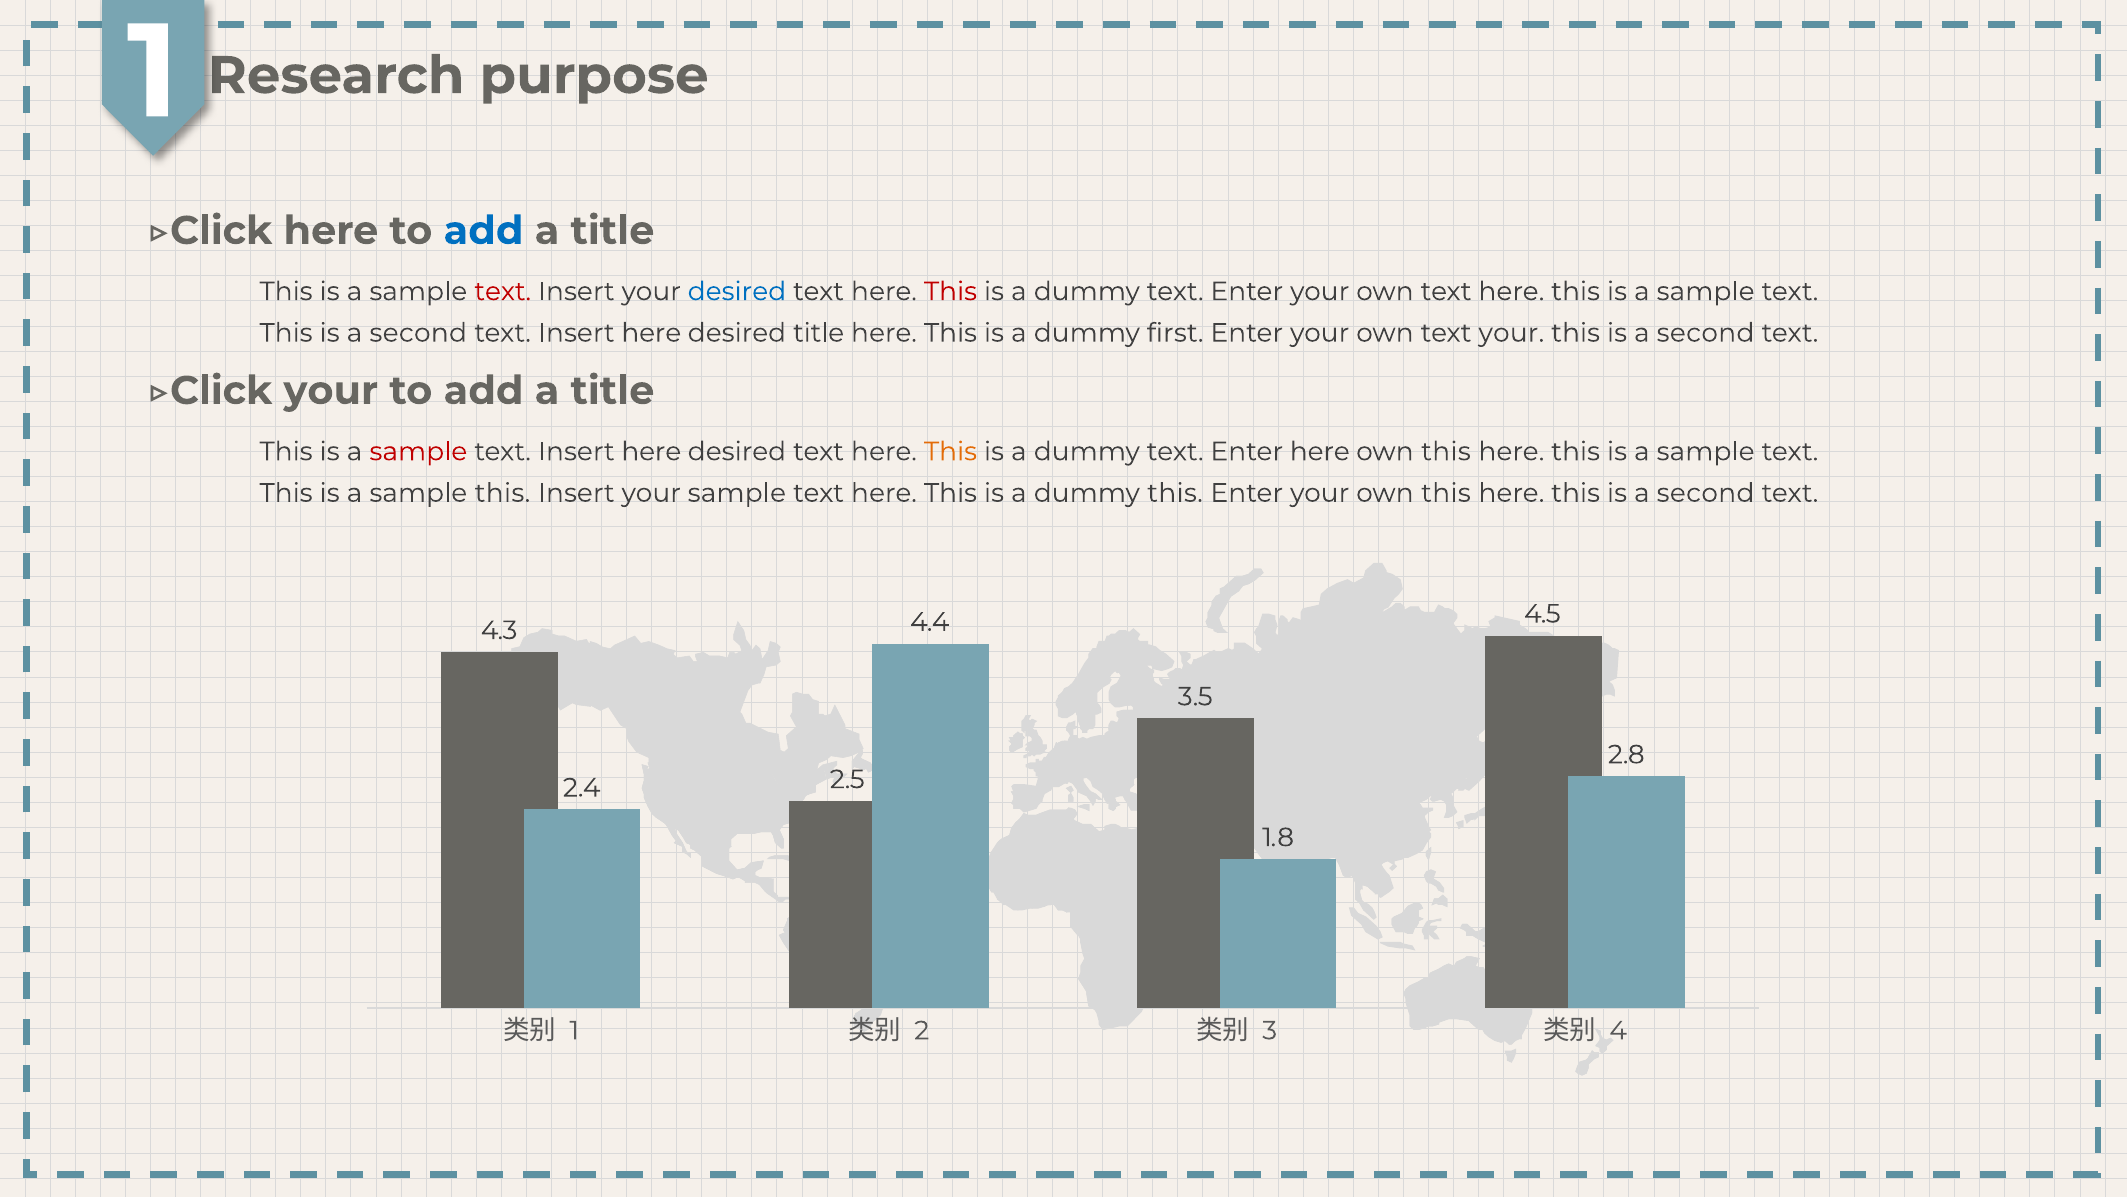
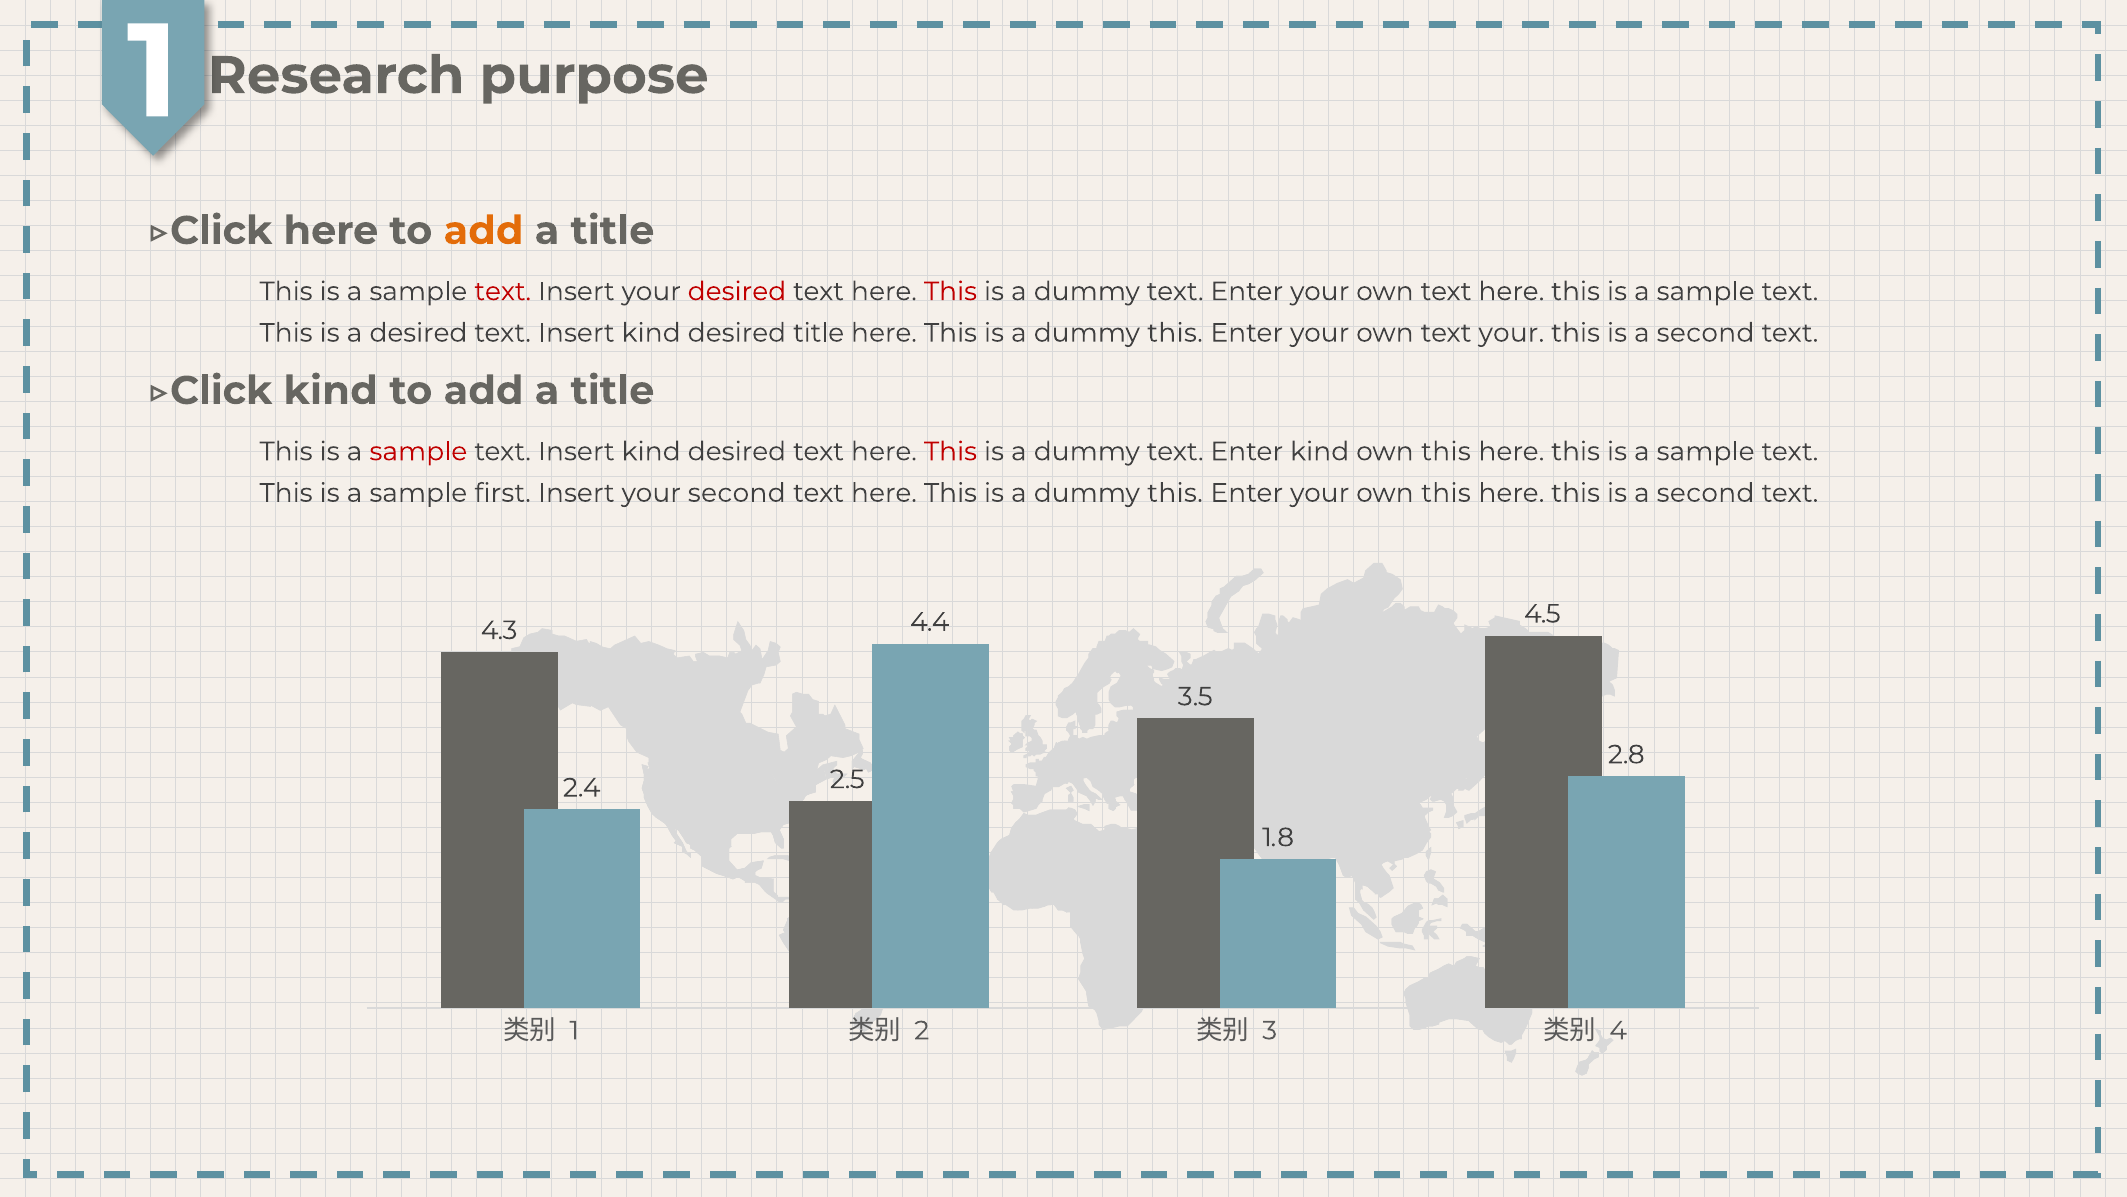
add at (484, 231) colour: blue -> orange
desired at (737, 291) colour: blue -> red
second at (418, 333): second -> desired
here at (651, 333): here -> kind
first at (1175, 333): first -> this
▷Click your: your -> kind
here at (651, 451): here -> kind
This at (950, 451) colour: orange -> red
Enter here: here -> kind
sample this: this -> first
your sample: sample -> second
